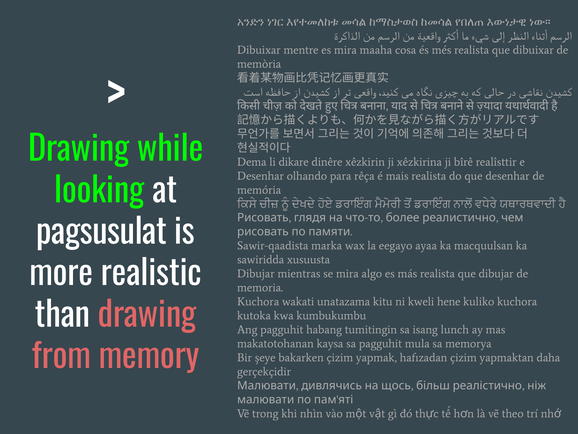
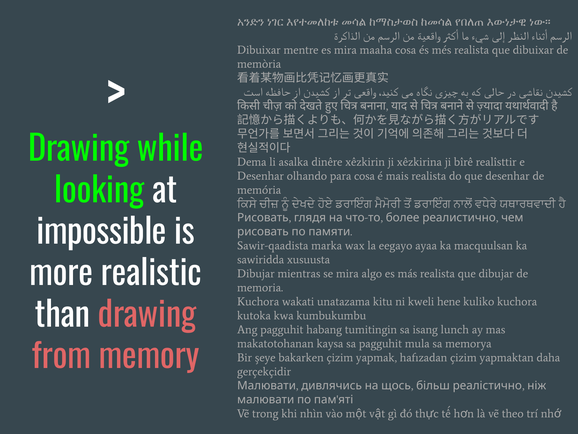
dikare: dikare -> asalka
para rêça: rêça -> cosa
pagsusulat: pagsusulat -> impossible
